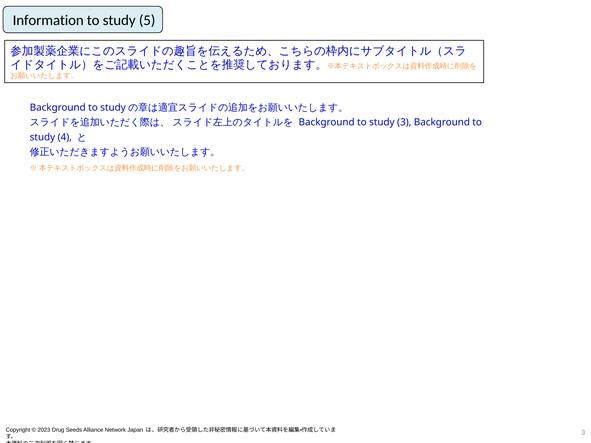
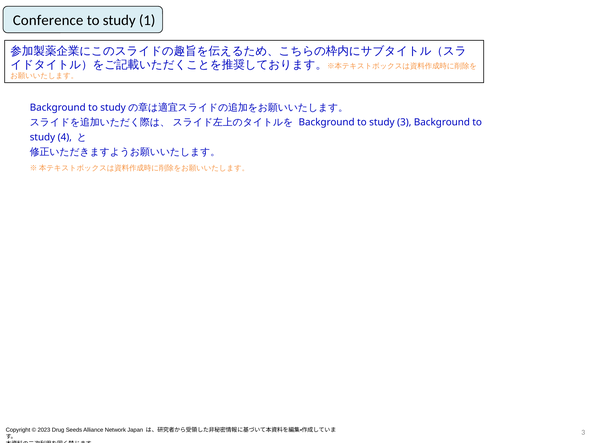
Information: Information -> Conference
5: 5 -> 1
